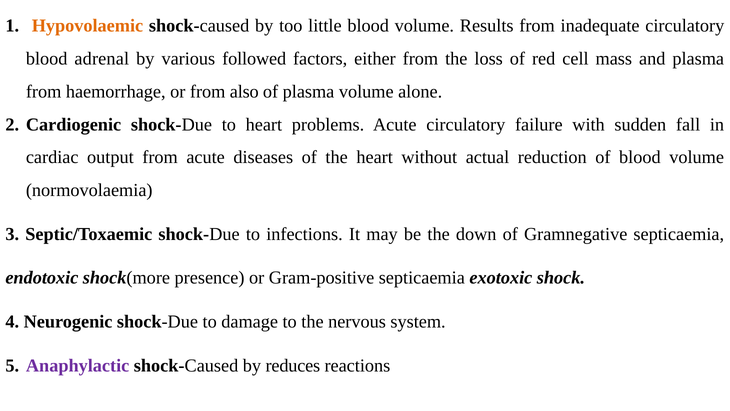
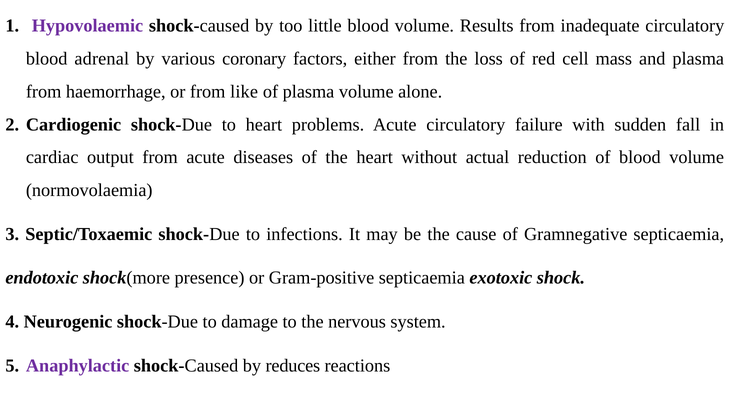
Hypovolaemic colour: orange -> purple
followed: followed -> coronary
also: also -> like
down: down -> cause
